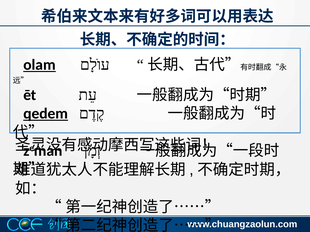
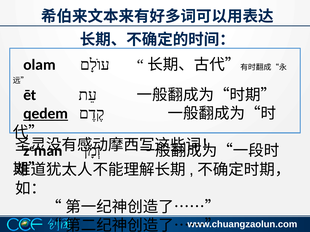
olam underline: present -> none
